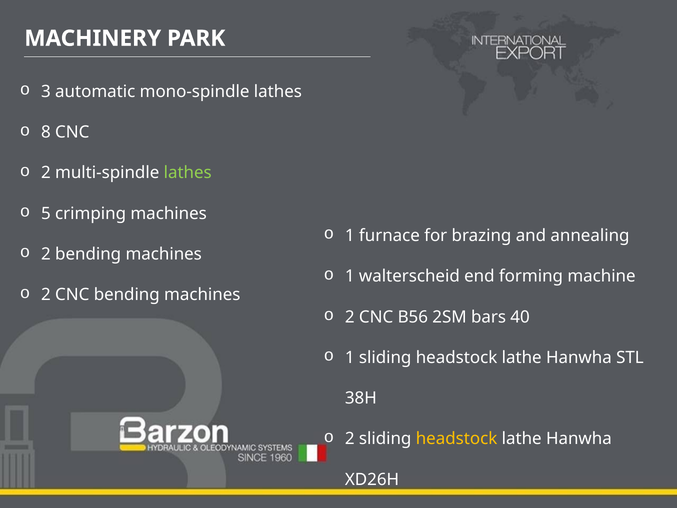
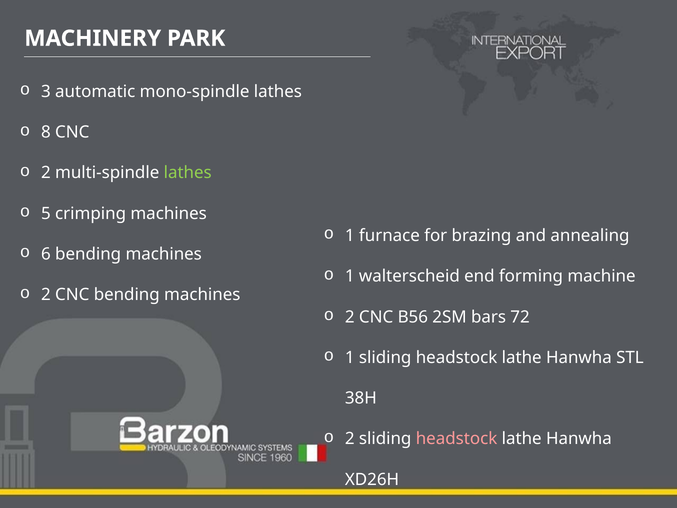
2 at (46, 254): 2 -> 6
40: 40 -> 72
headstock at (457, 439) colour: yellow -> pink
